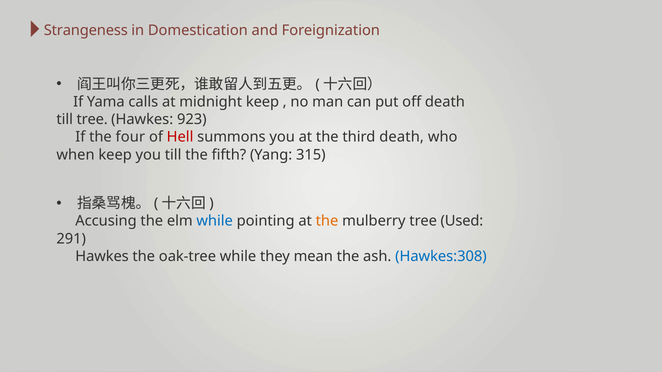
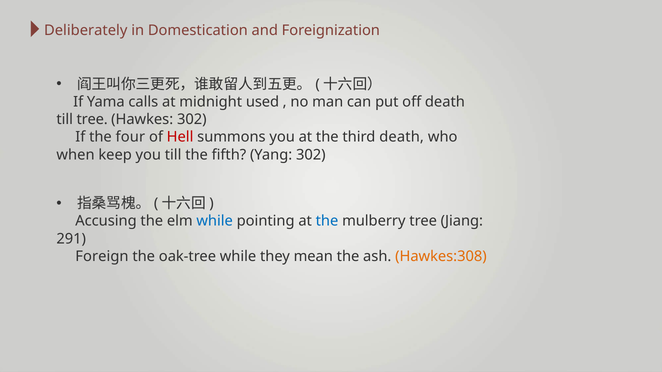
Strangeness: Strangeness -> Deliberately
midnight keep: keep -> used
Hawkes 923: 923 -> 302
Yang 315: 315 -> 302
the at (327, 221) colour: orange -> blue
Used: Used -> Jiang
Hawkes at (102, 257): Hawkes -> Foreign
Hawkes:308 colour: blue -> orange
